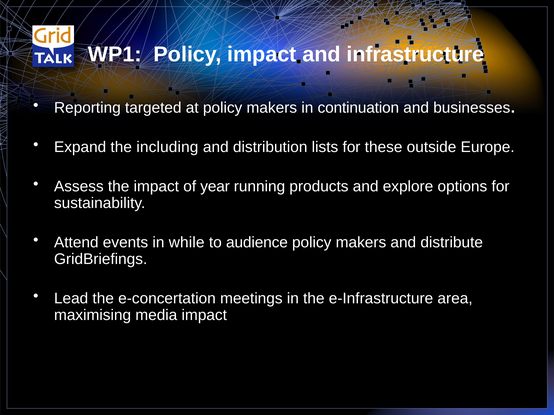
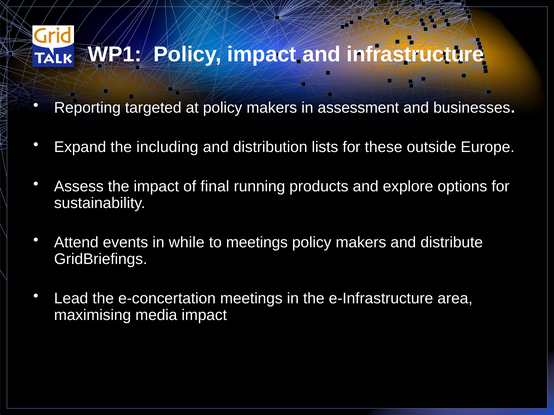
continuation: continuation -> assessment
year: year -> final
to audience: audience -> meetings
